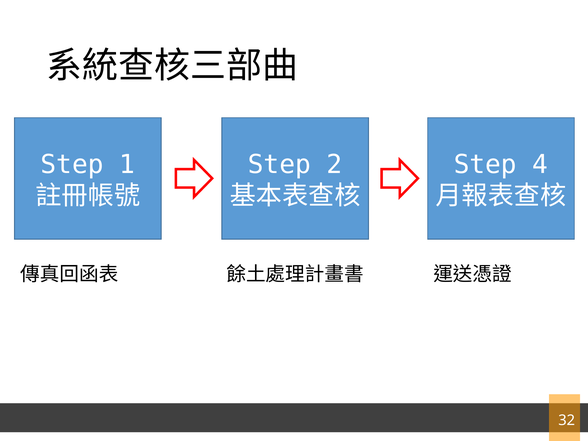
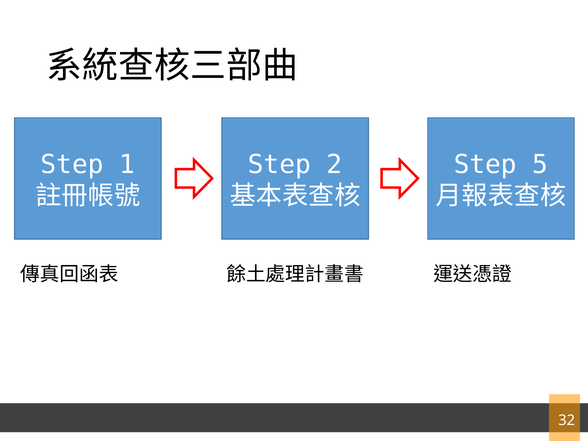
4: 4 -> 5
